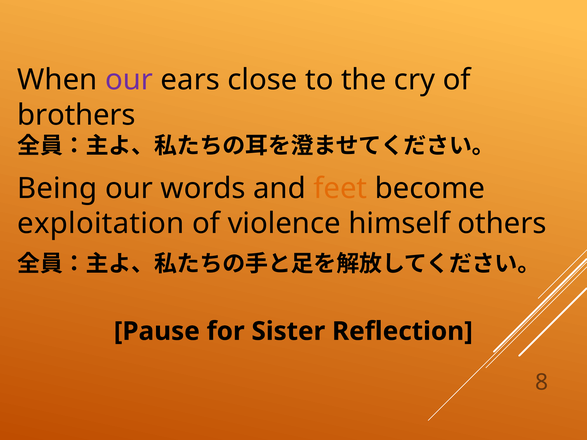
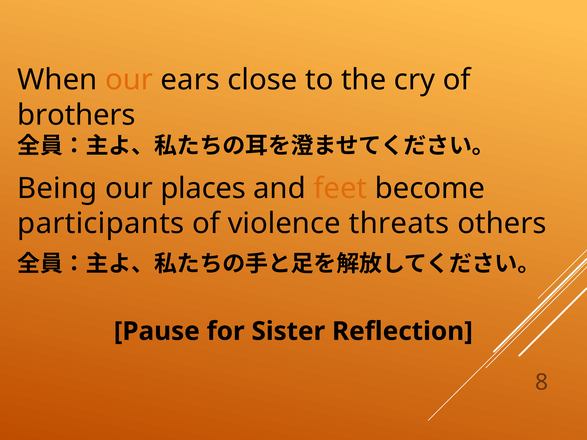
our at (129, 80) colour: purple -> orange
words: words -> places
exploitation: exploitation -> participants
himself: himself -> threats
